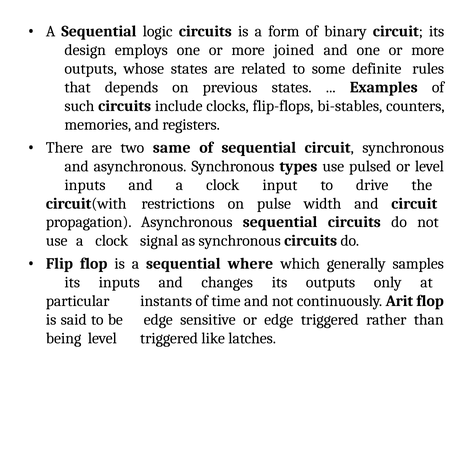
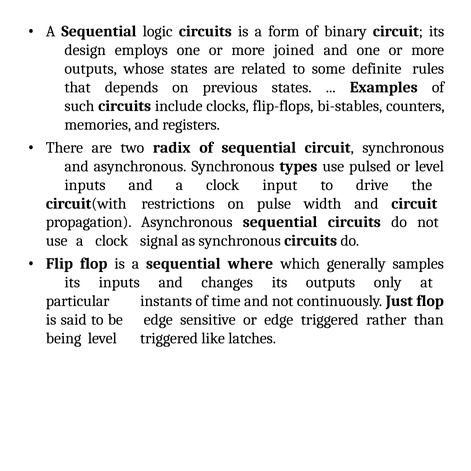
same: same -> radix
Arit: Arit -> Just
